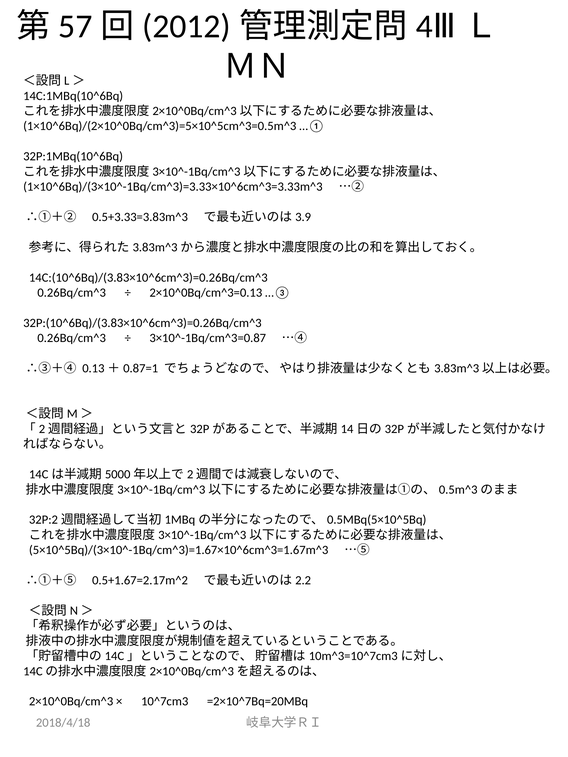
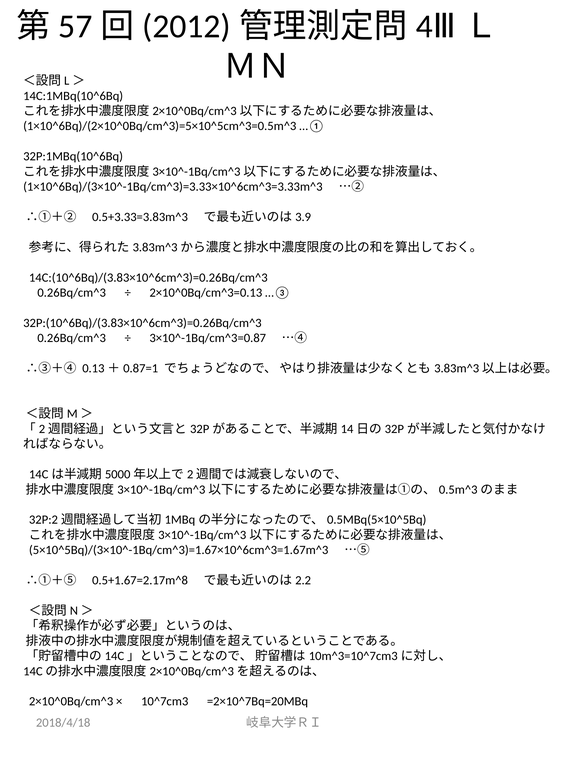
0.5+1.67=2.17m^2: 0.5+1.67=2.17m^2 -> 0.5+1.67=2.17m^8
